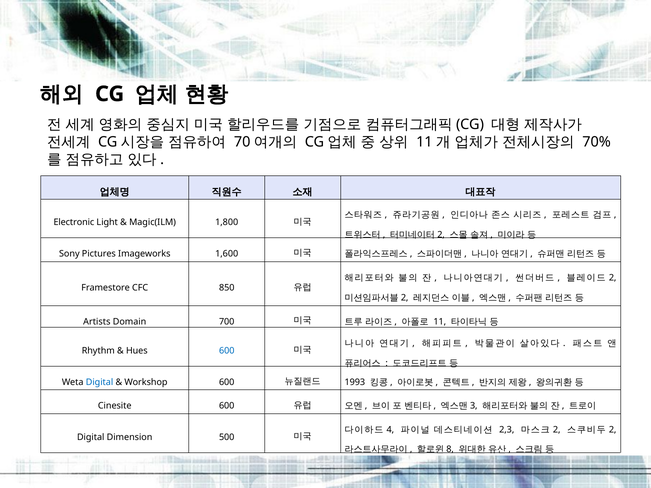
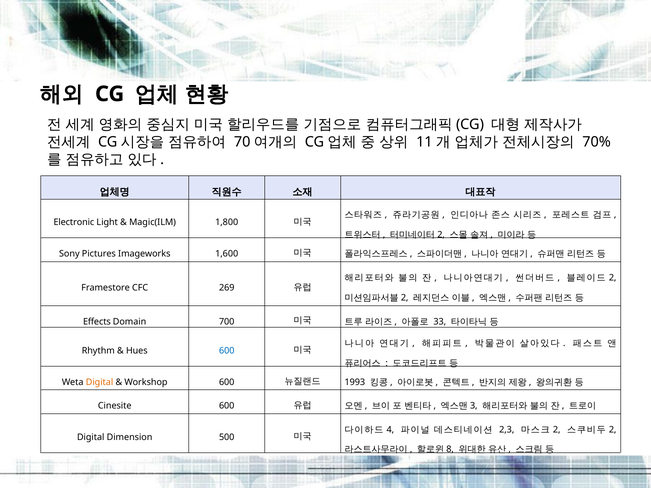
850: 850 -> 269
Artists: Artists -> Effects
11: 11 -> 33
Digital at (100, 382) colour: blue -> orange
